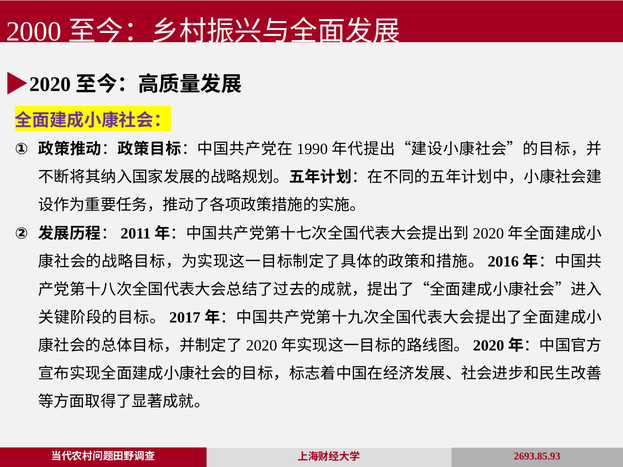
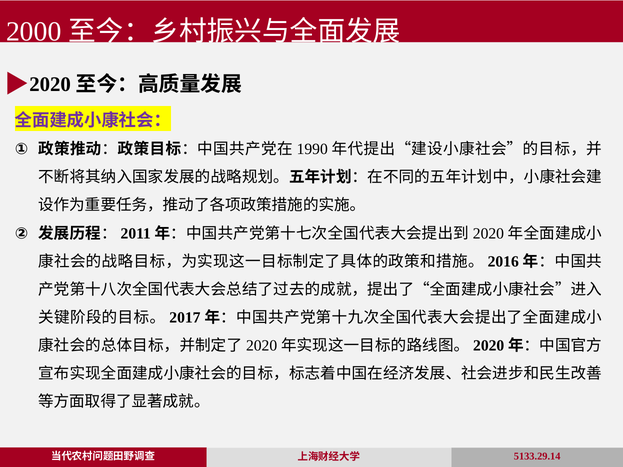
2693.85.93: 2693.85.93 -> 5133.29.14
